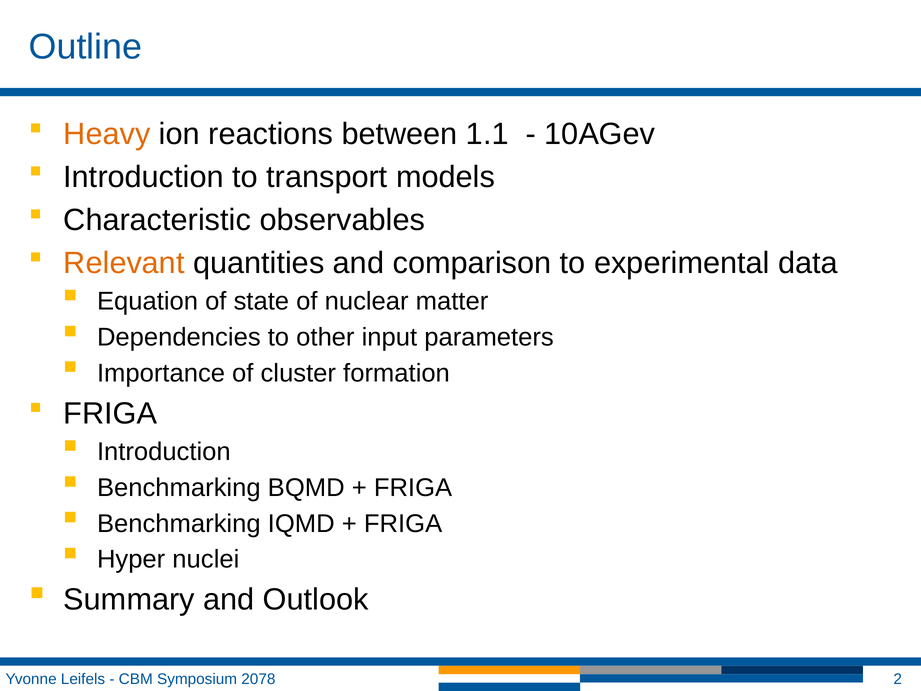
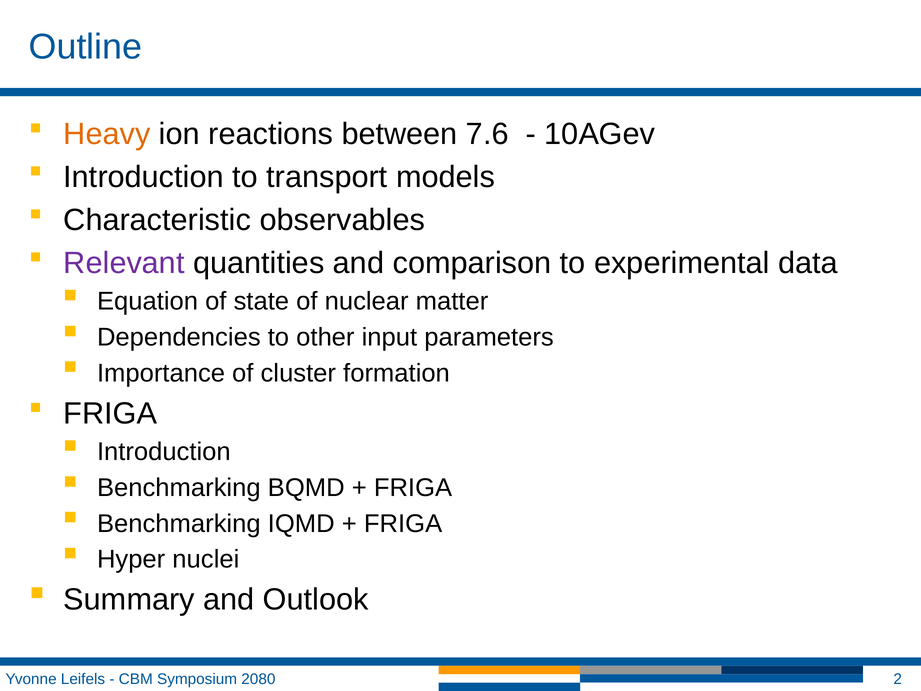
1.1: 1.1 -> 7.6
Relevant colour: orange -> purple
2078: 2078 -> 2080
